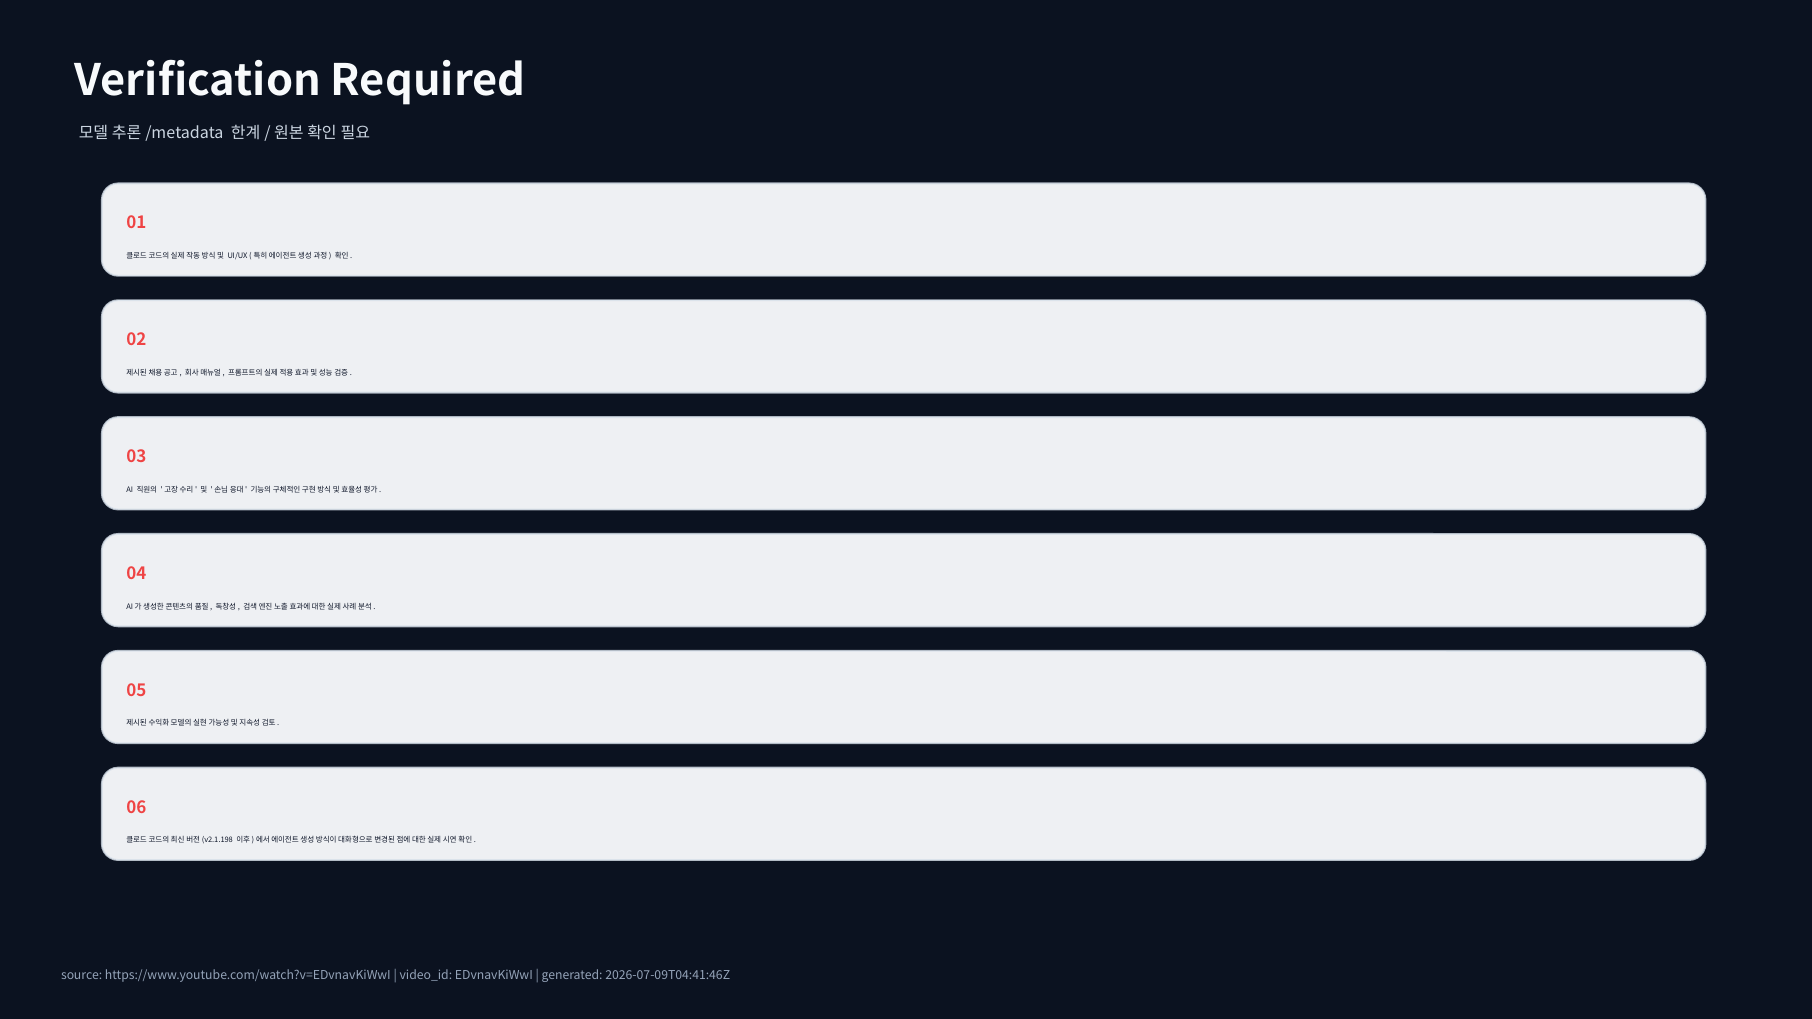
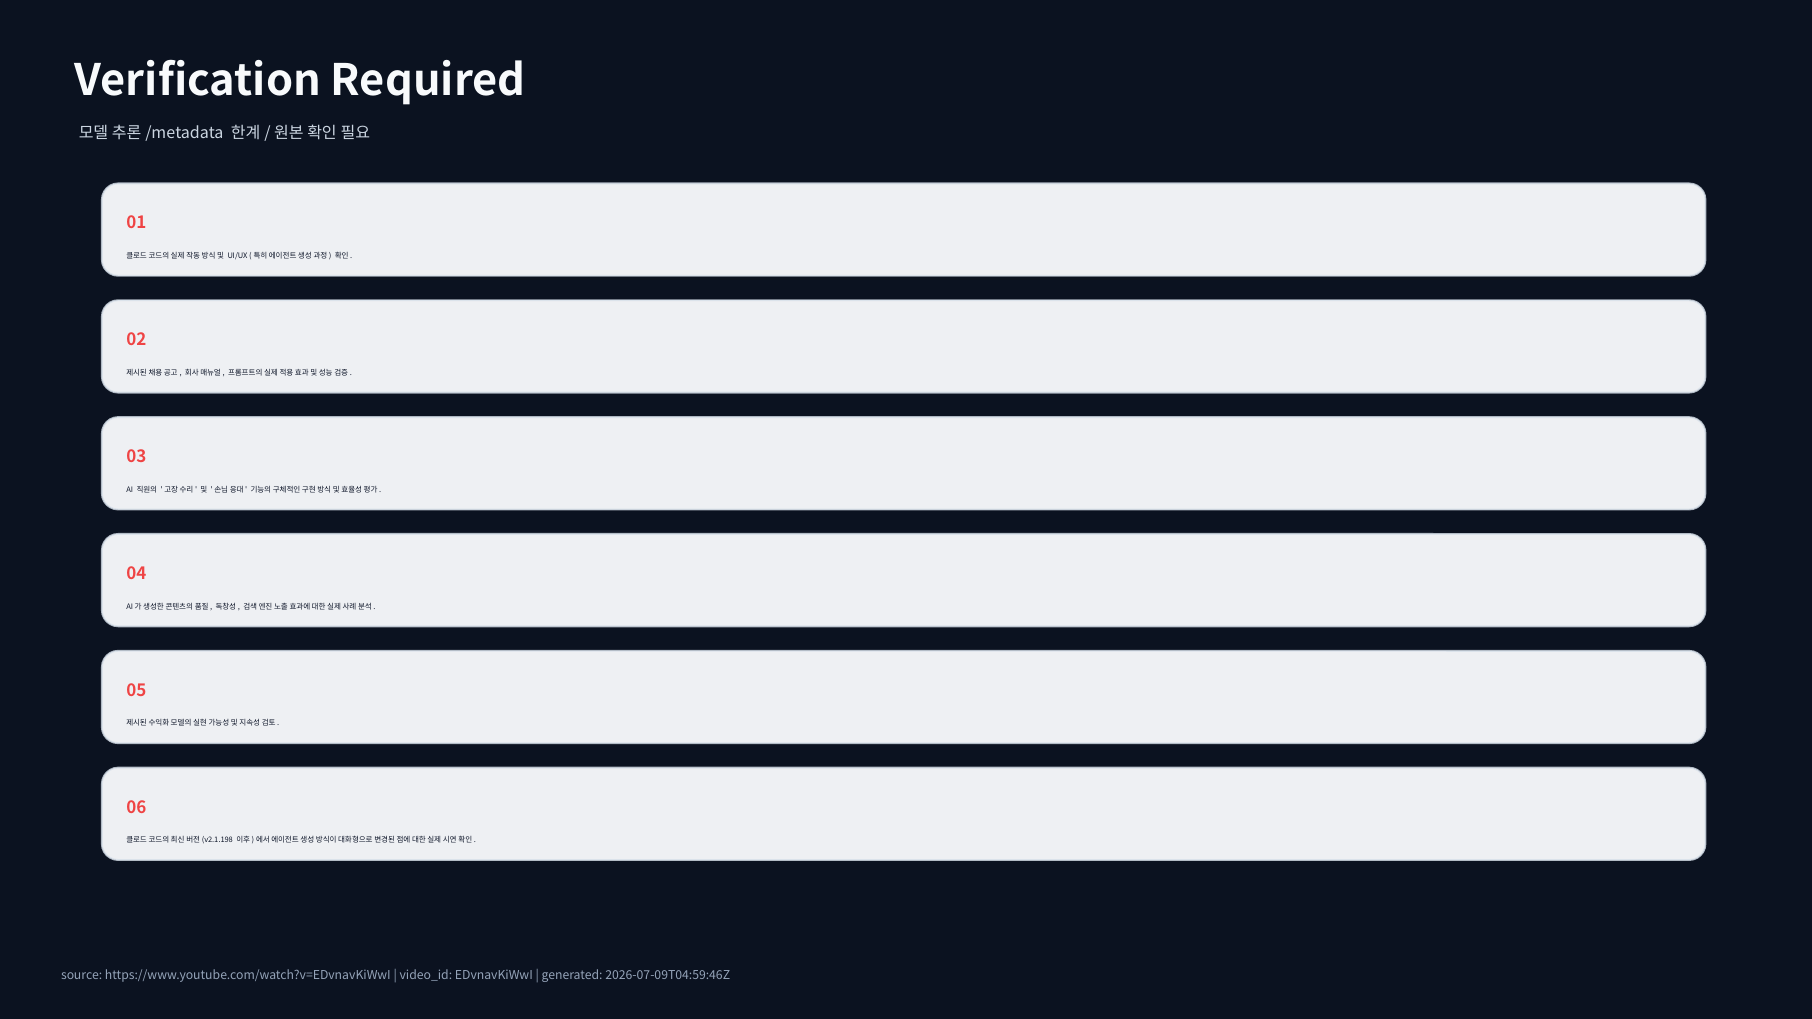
2026-07-09T04:41:46Z: 2026-07-09T04:41:46Z -> 2026-07-09T04:59:46Z
